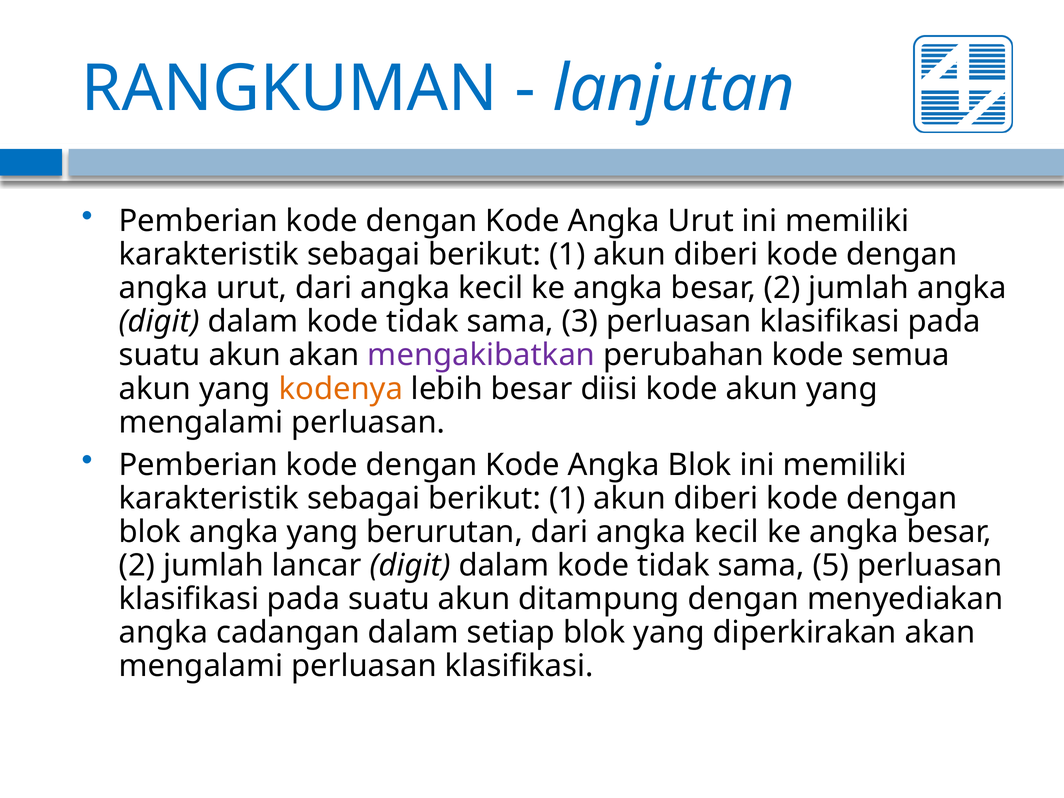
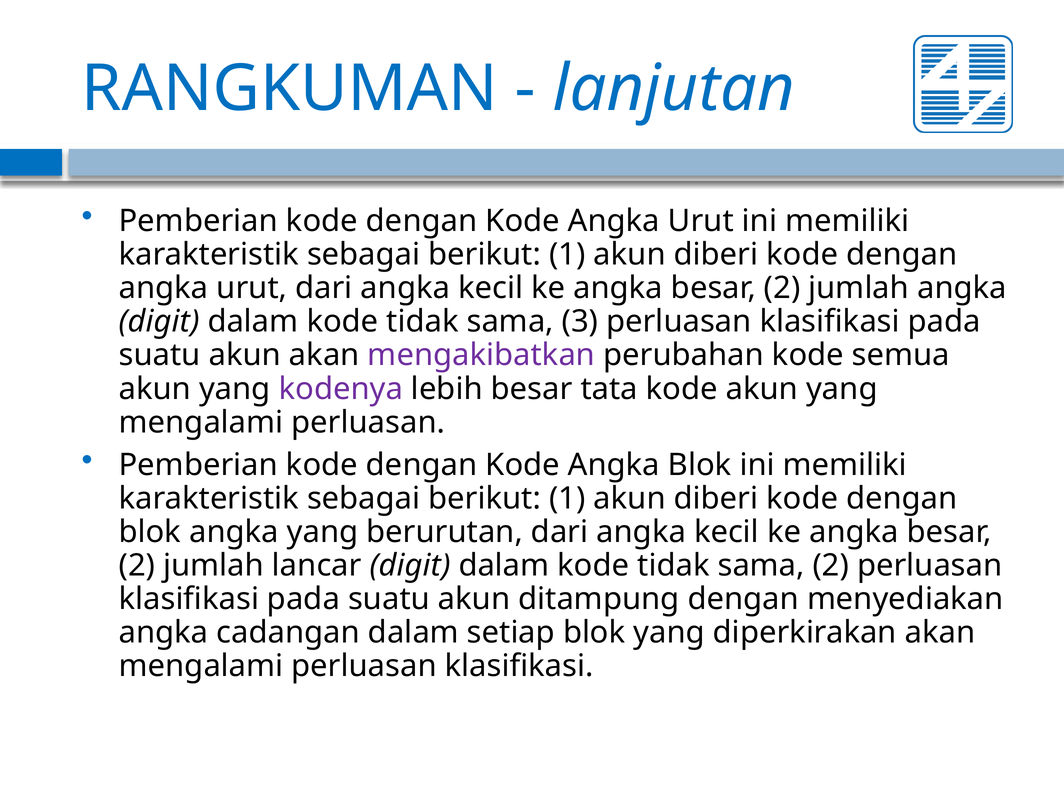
kodenya colour: orange -> purple
diisi: diisi -> tata
sama 5: 5 -> 2
